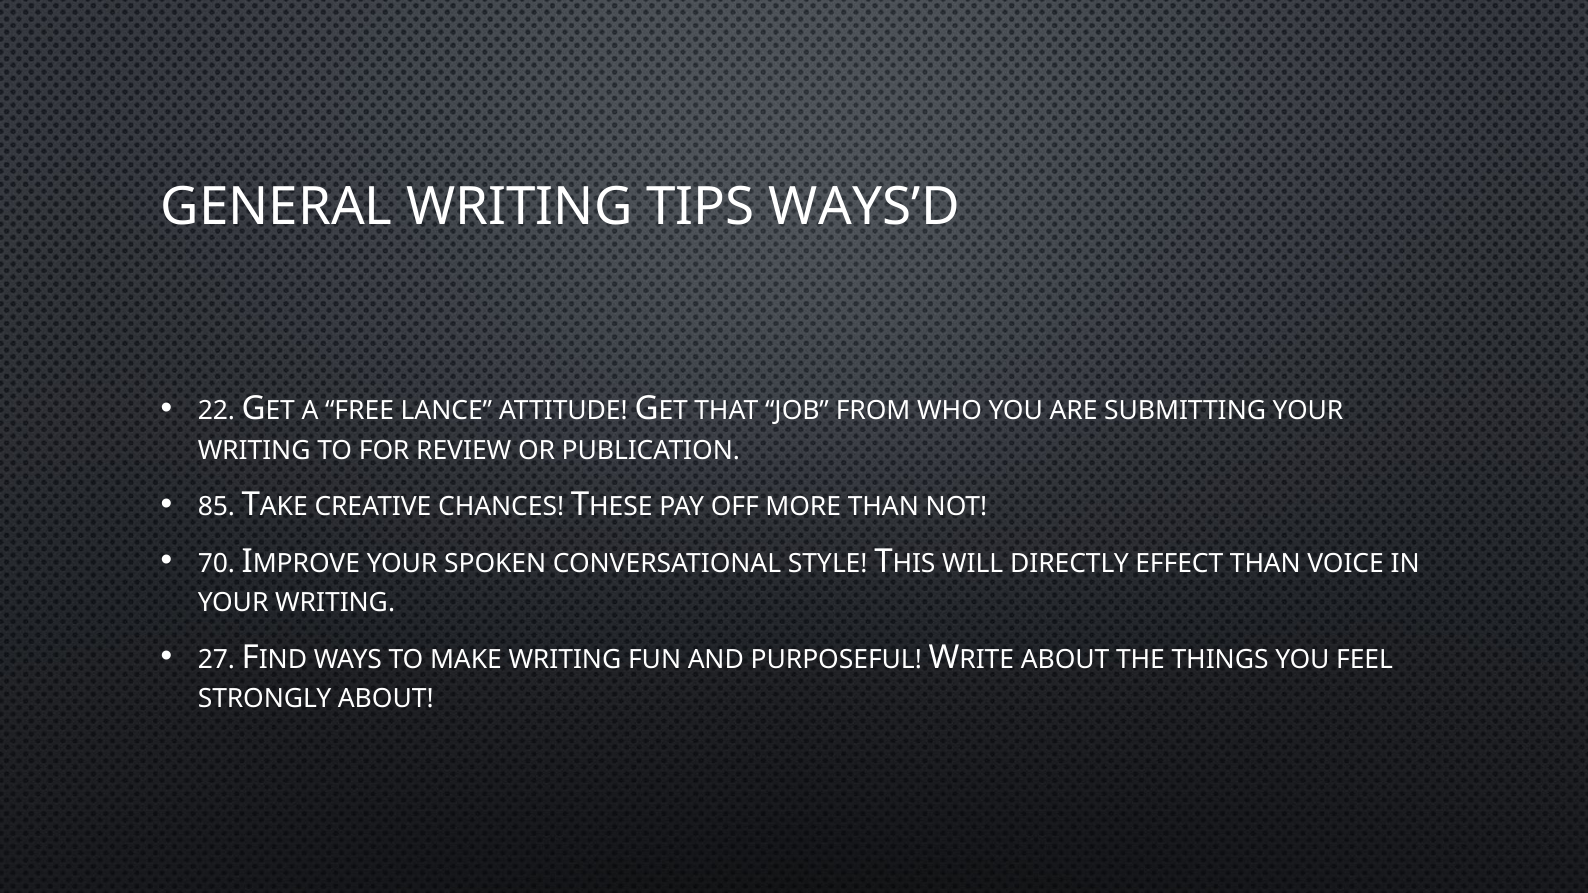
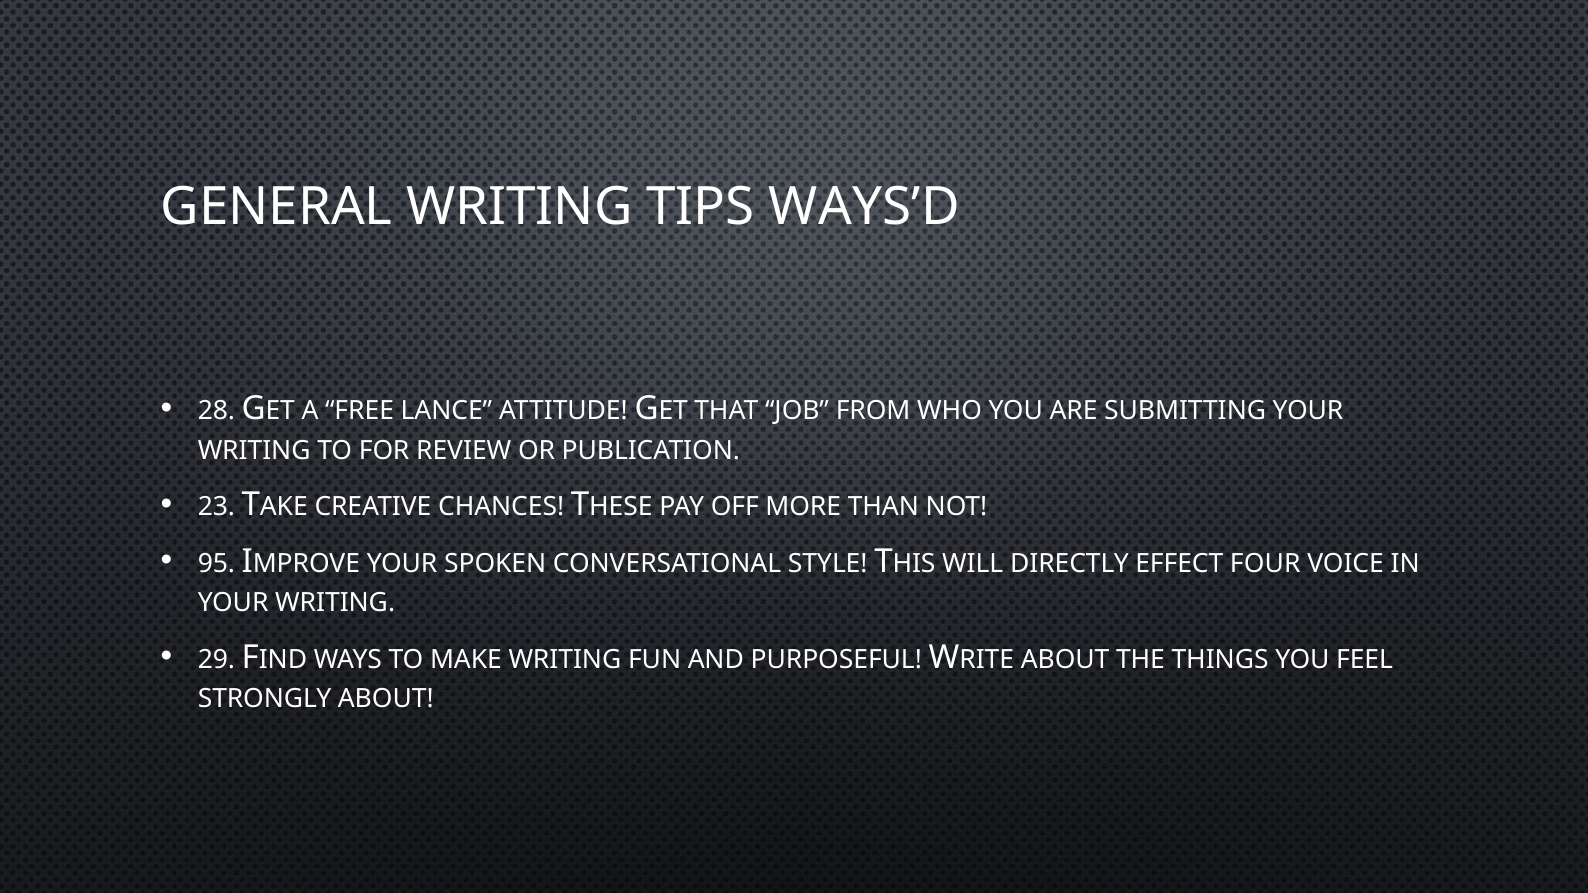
22: 22 -> 28
85: 85 -> 23
70: 70 -> 95
EFFECT THAN: THAN -> FOUR
27: 27 -> 29
